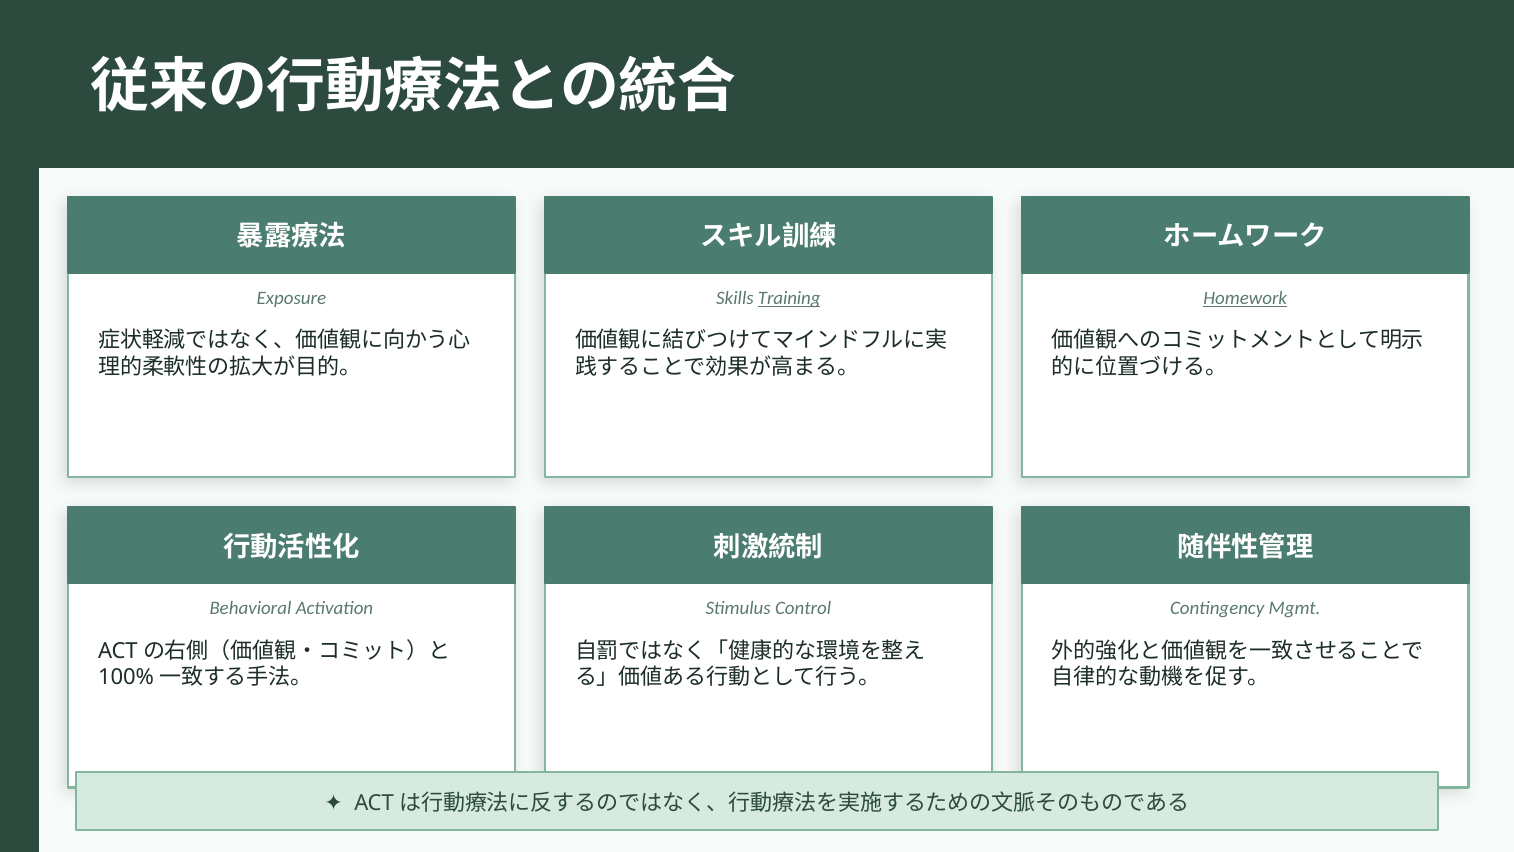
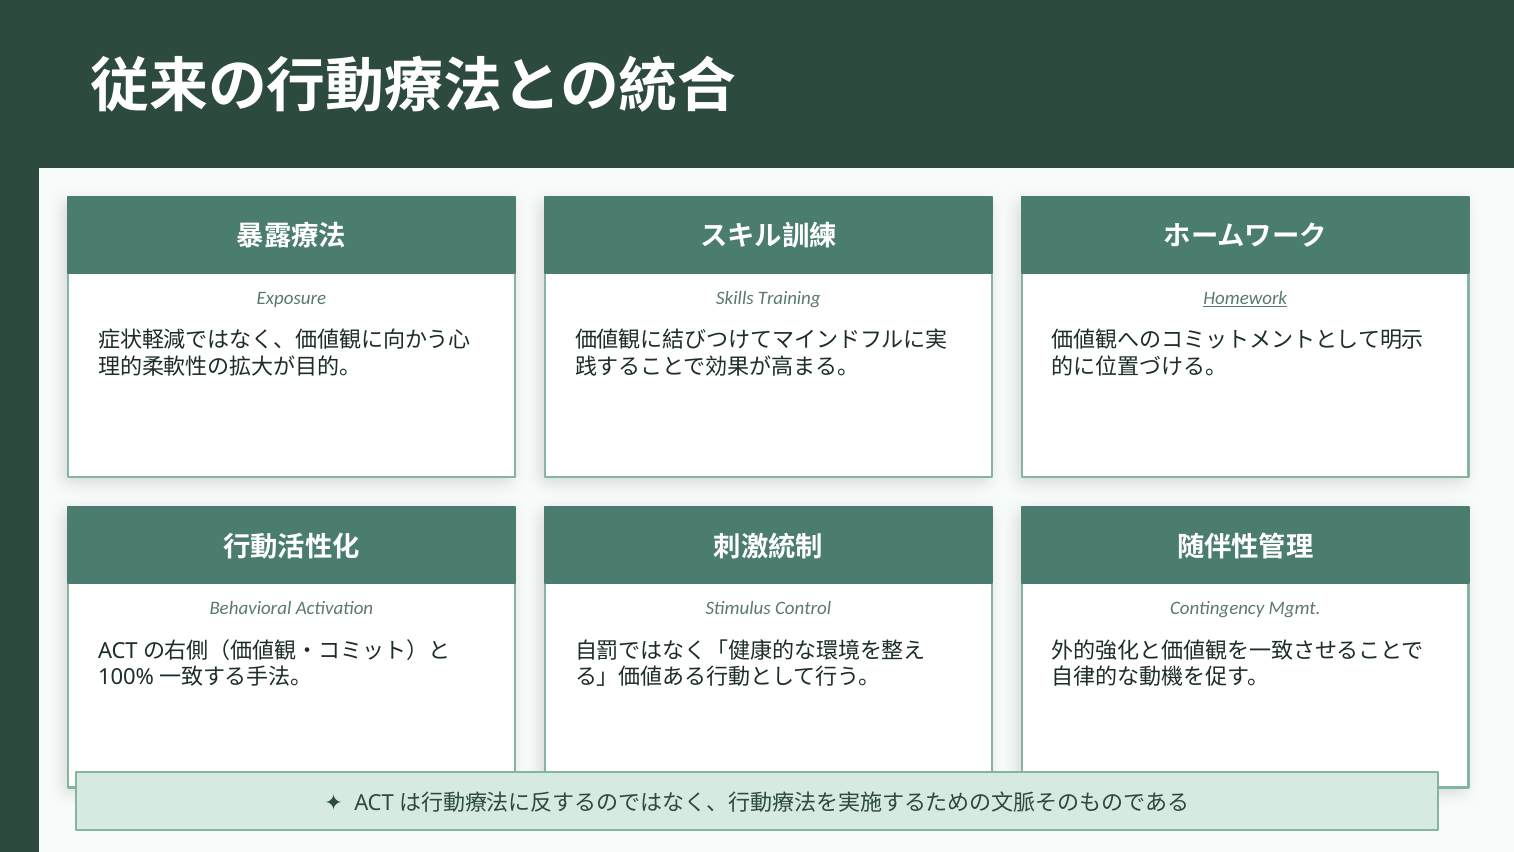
Training underline: present -> none
